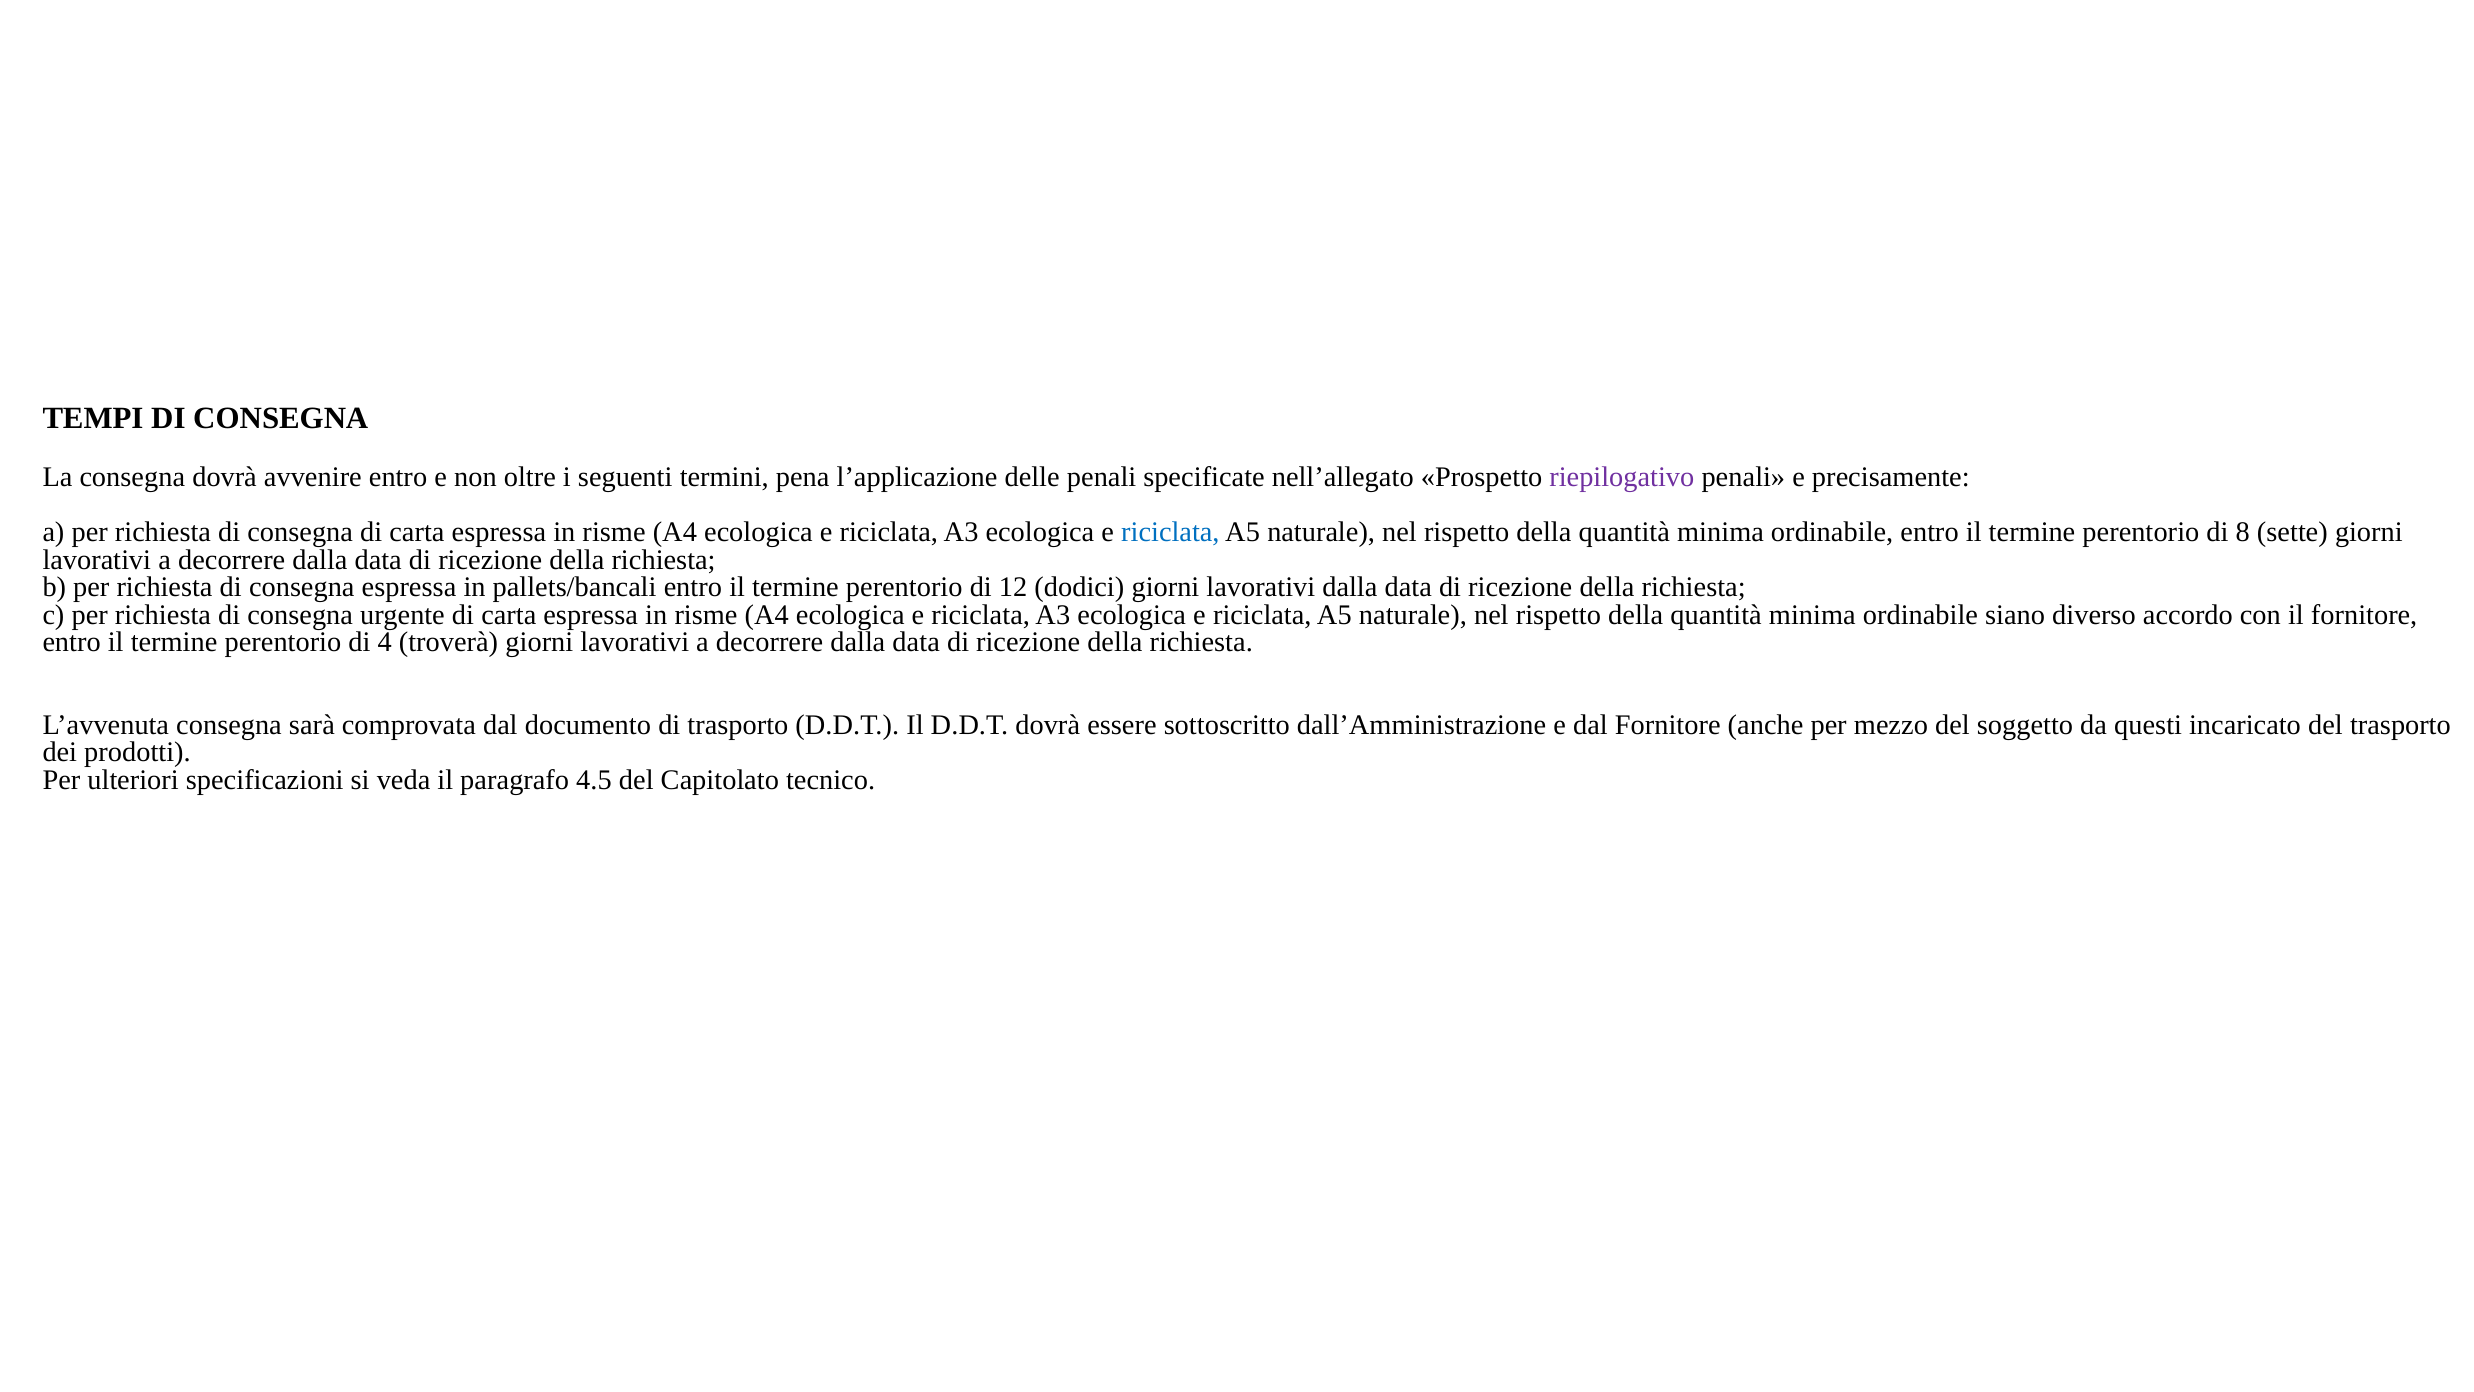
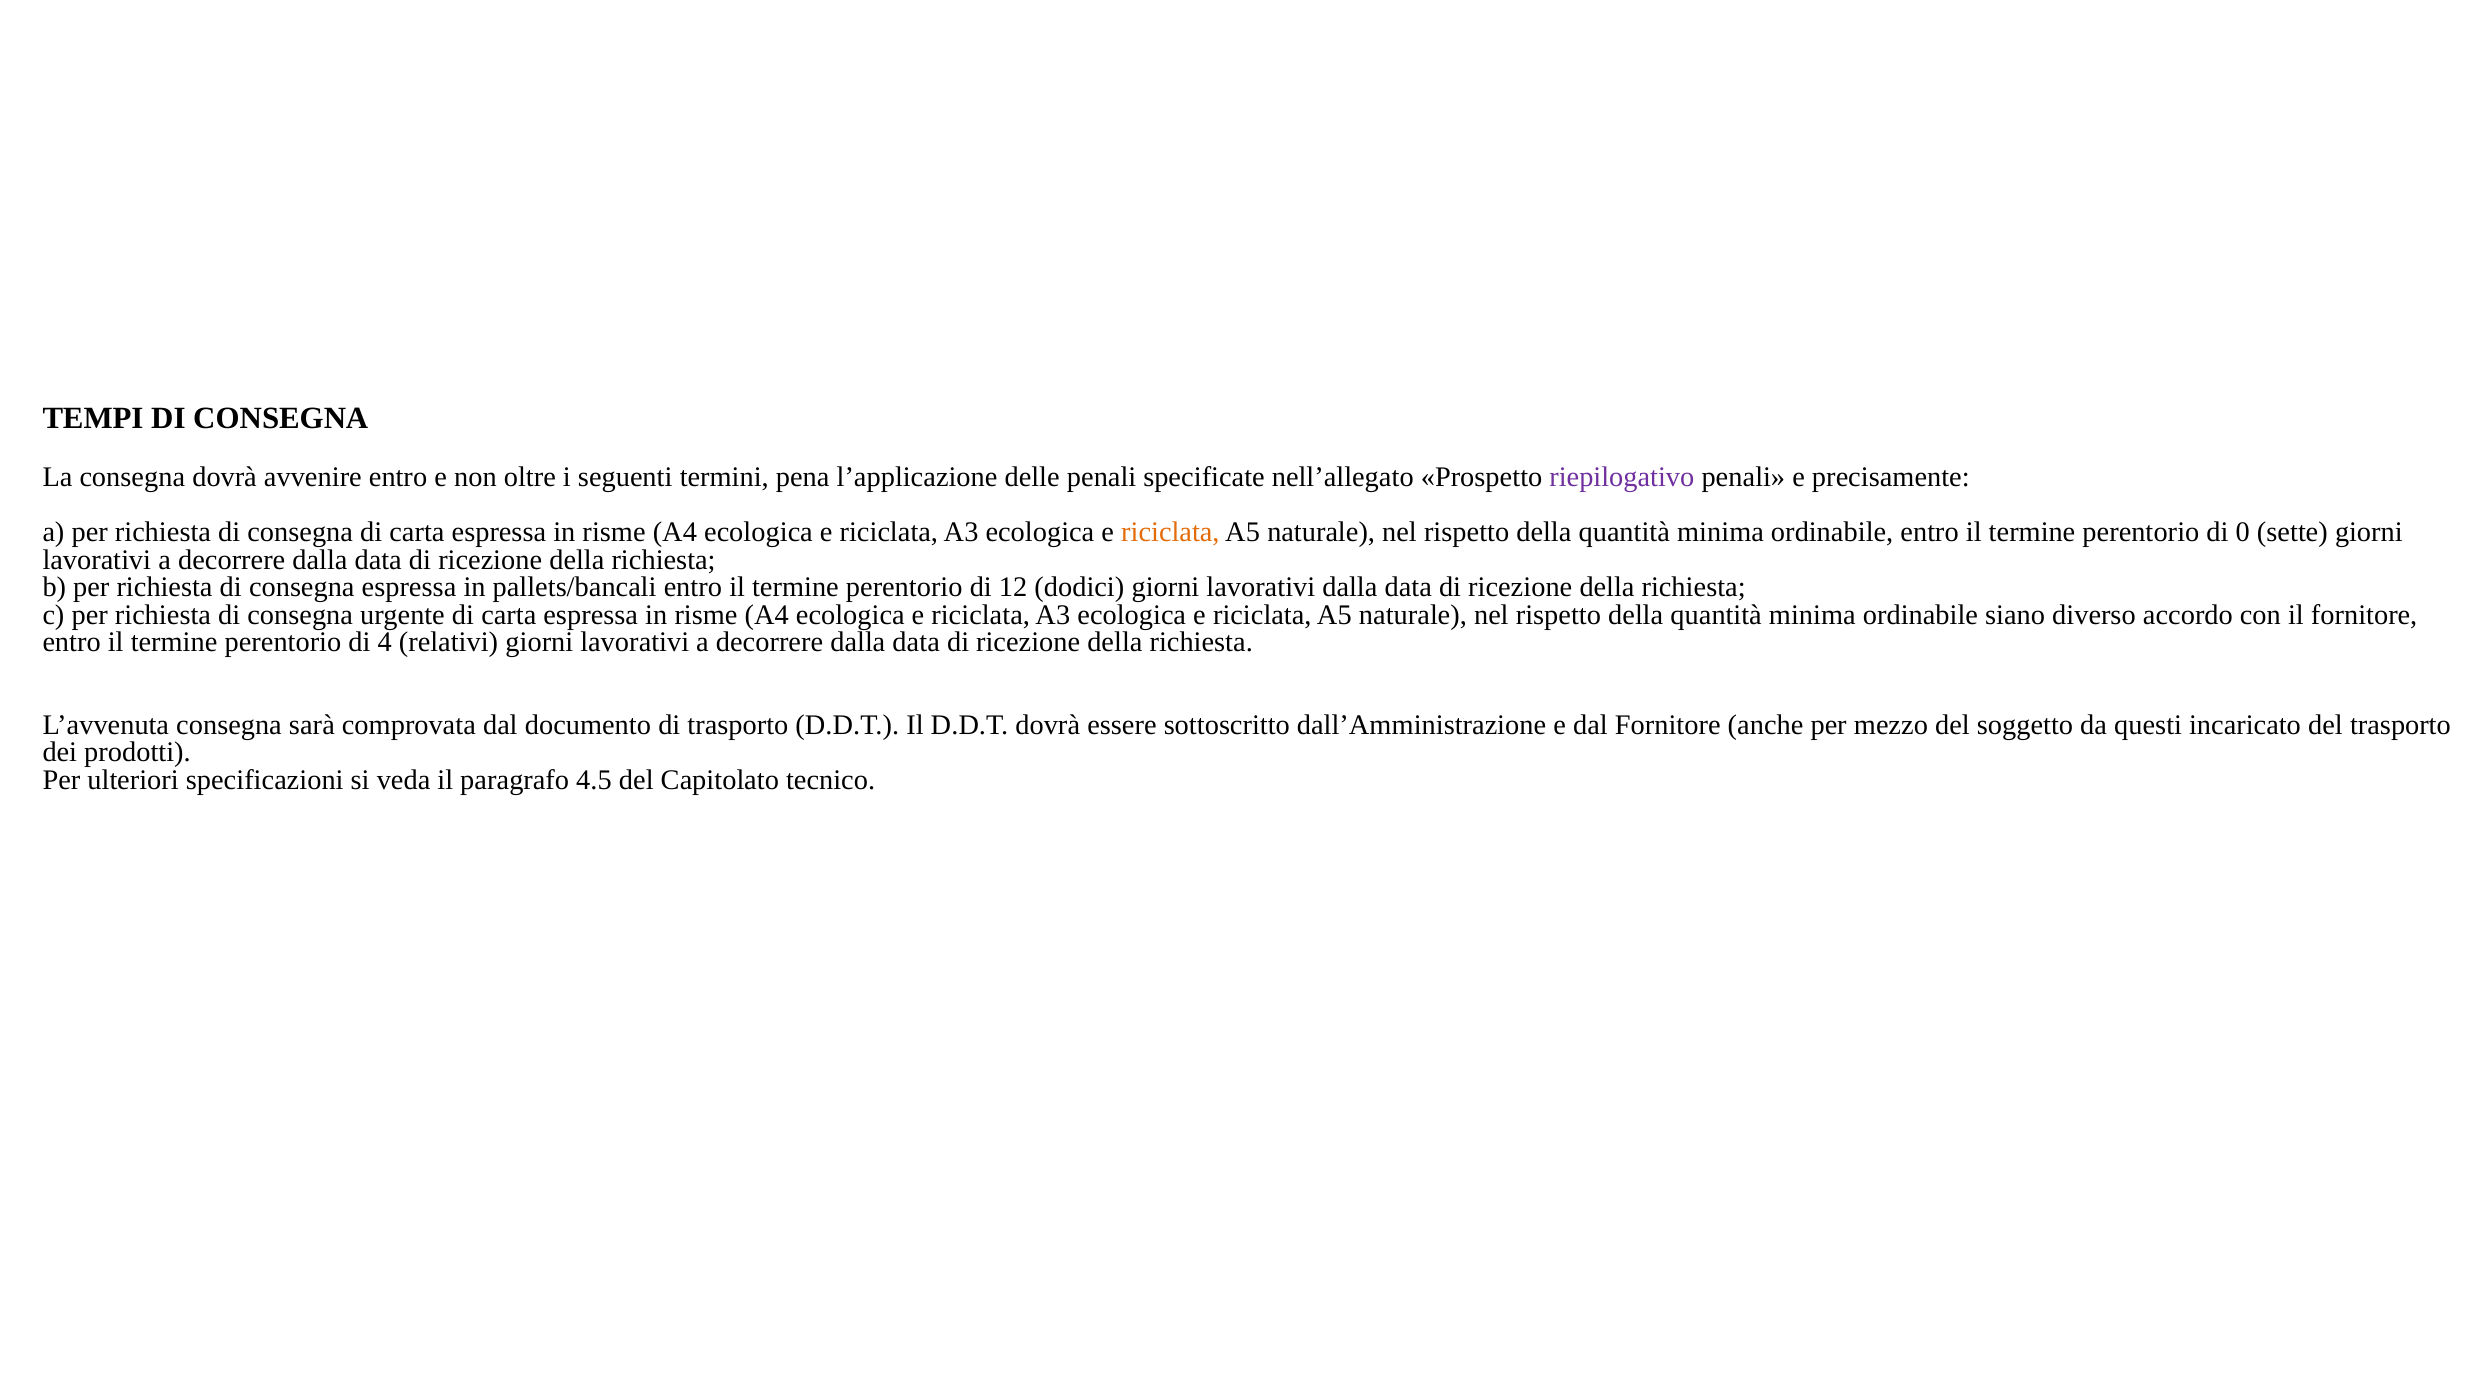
riciclata at (1170, 532) colour: blue -> orange
8: 8 -> 0
troverà: troverà -> relativi
